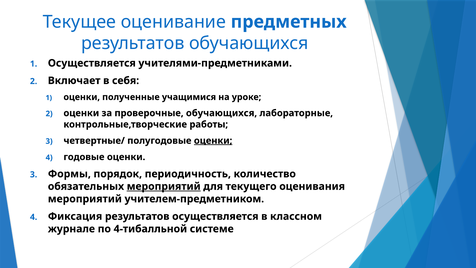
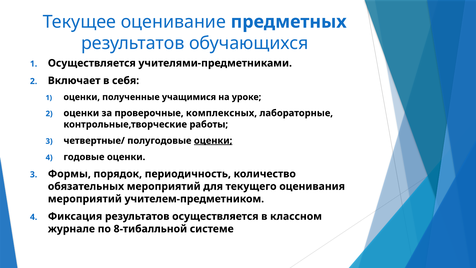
проверочные обучающихся: обучающихся -> комплексных
мероприятий at (164, 186) underline: present -> none
4-тибалльной: 4-тибалльной -> 8-тибалльной
